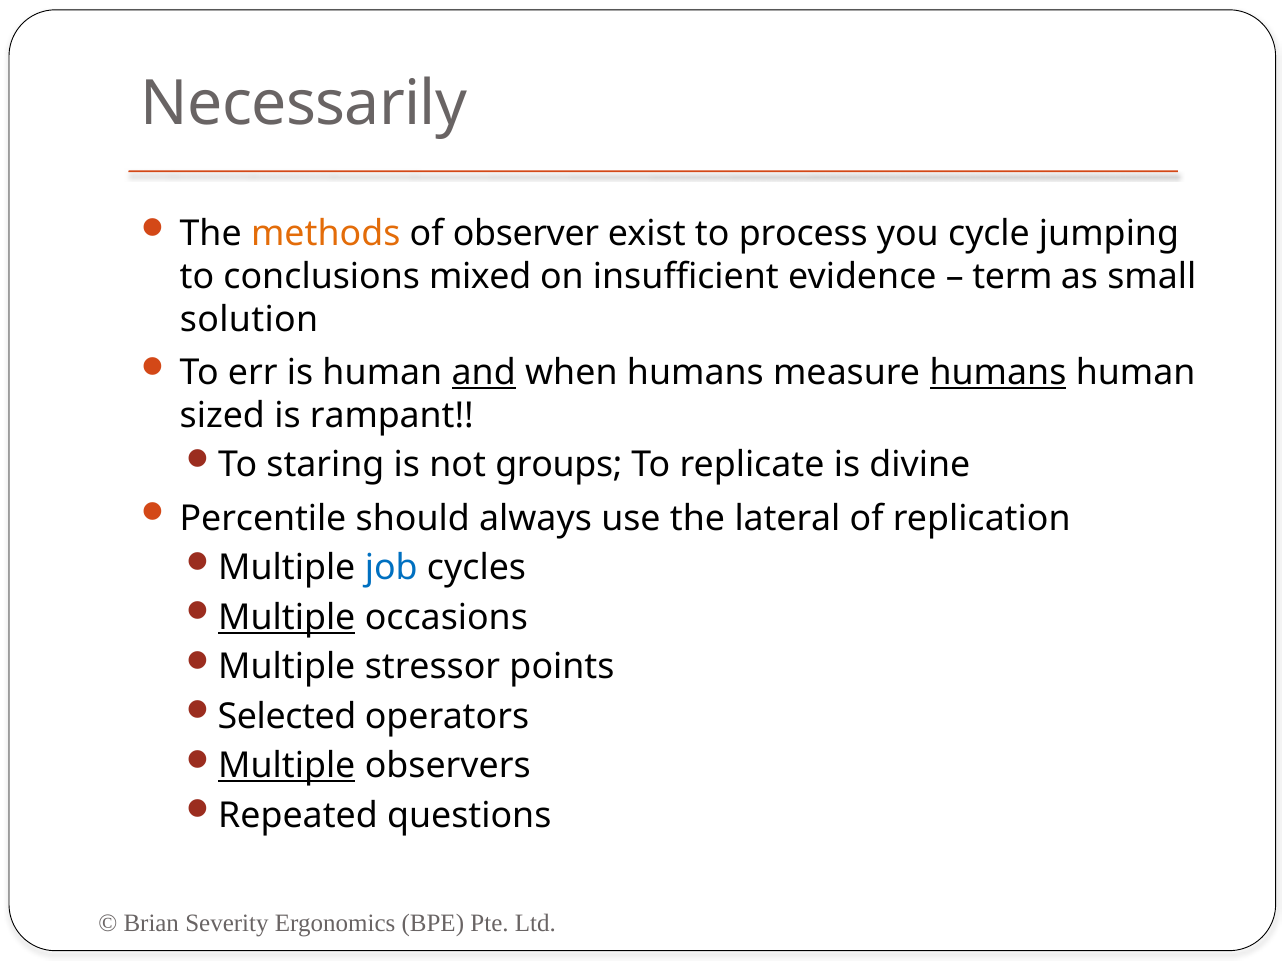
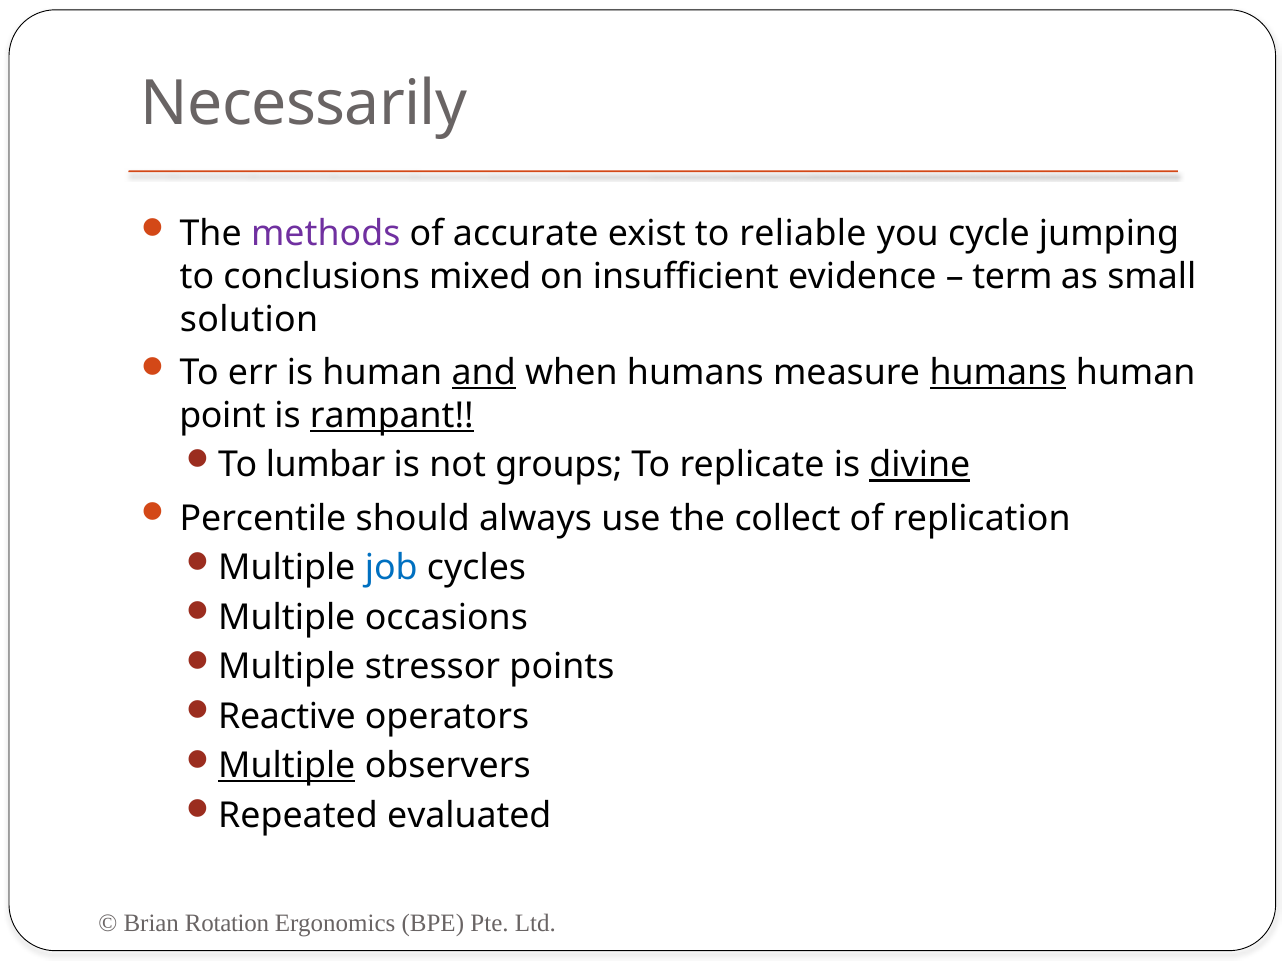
methods colour: orange -> purple
observer: observer -> accurate
process: process -> reliable
sized: sized -> point
rampant underline: none -> present
staring: staring -> lumbar
divine underline: none -> present
lateral: lateral -> collect
Multiple at (287, 617) underline: present -> none
Selected: Selected -> Reactive
questions: questions -> evaluated
Severity: Severity -> Rotation
